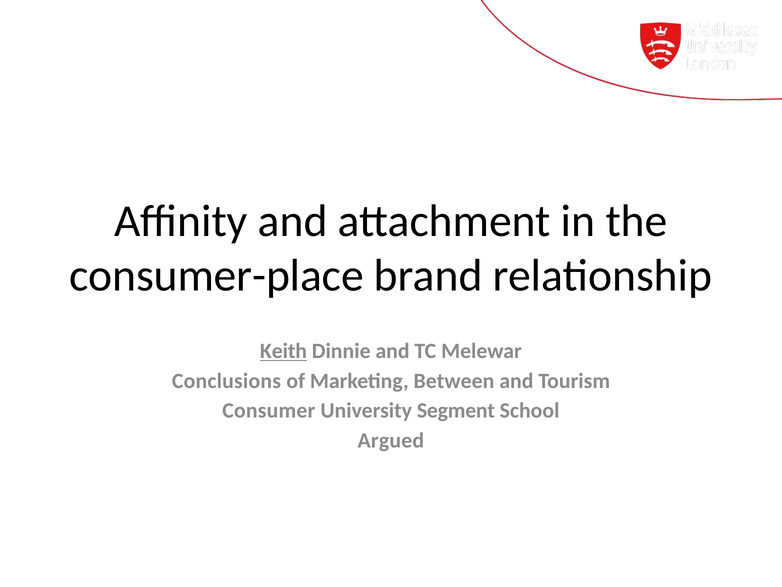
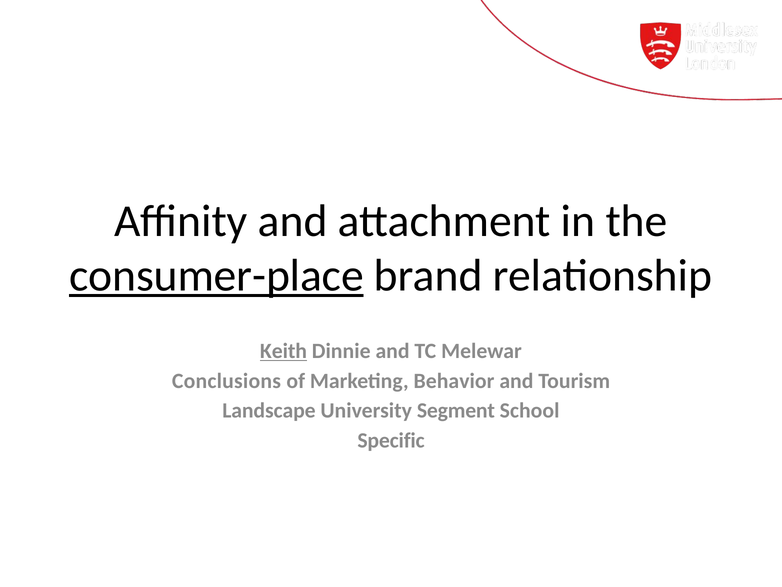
consumer-place underline: none -> present
Between: Between -> Behavior
Consumer: Consumer -> Landscape
Argued: Argued -> Specific
